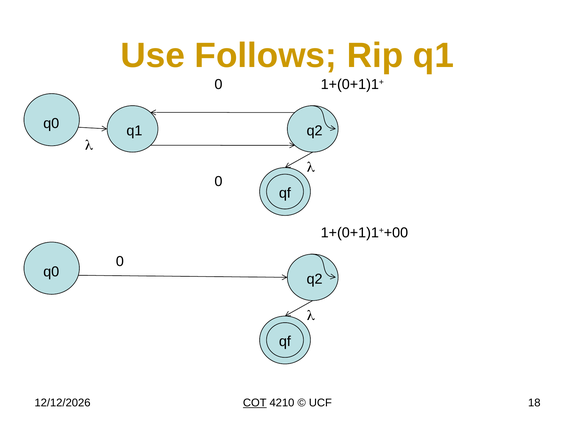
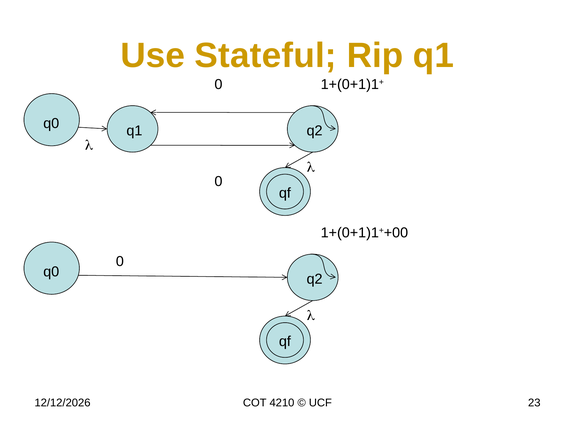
Follows: Follows -> Stateful
COT underline: present -> none
18: 18 -> 23
